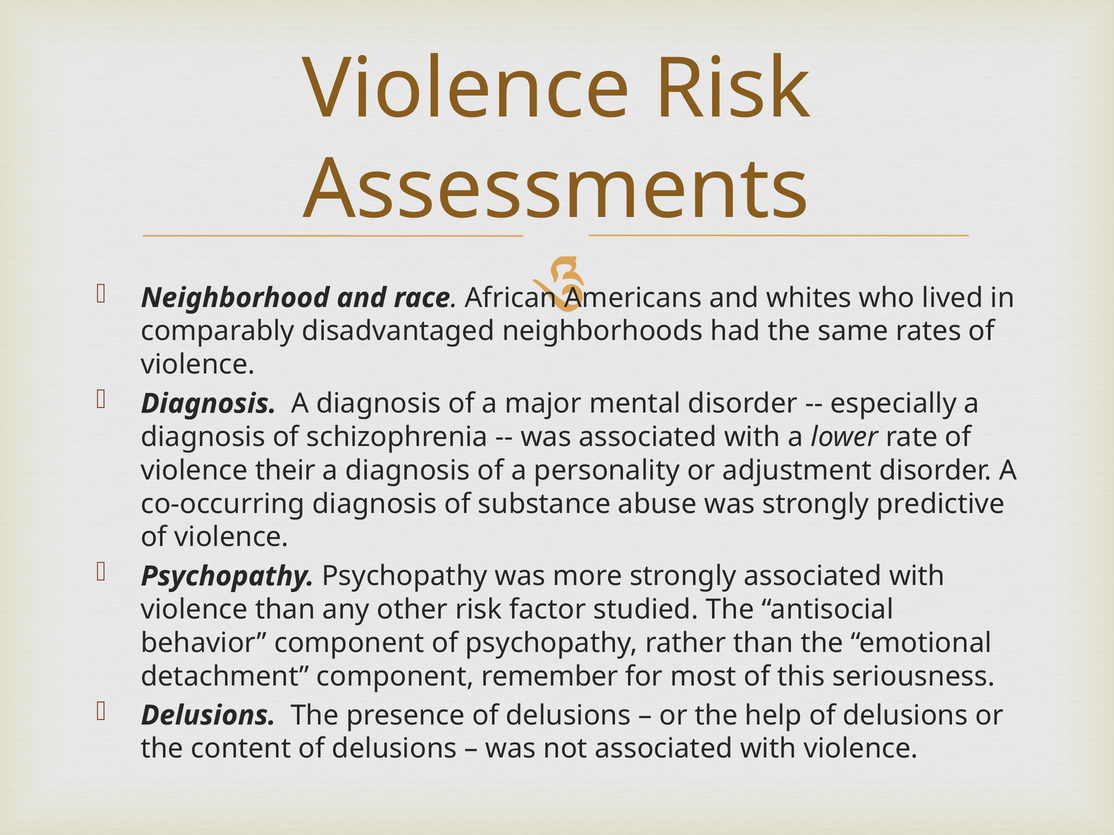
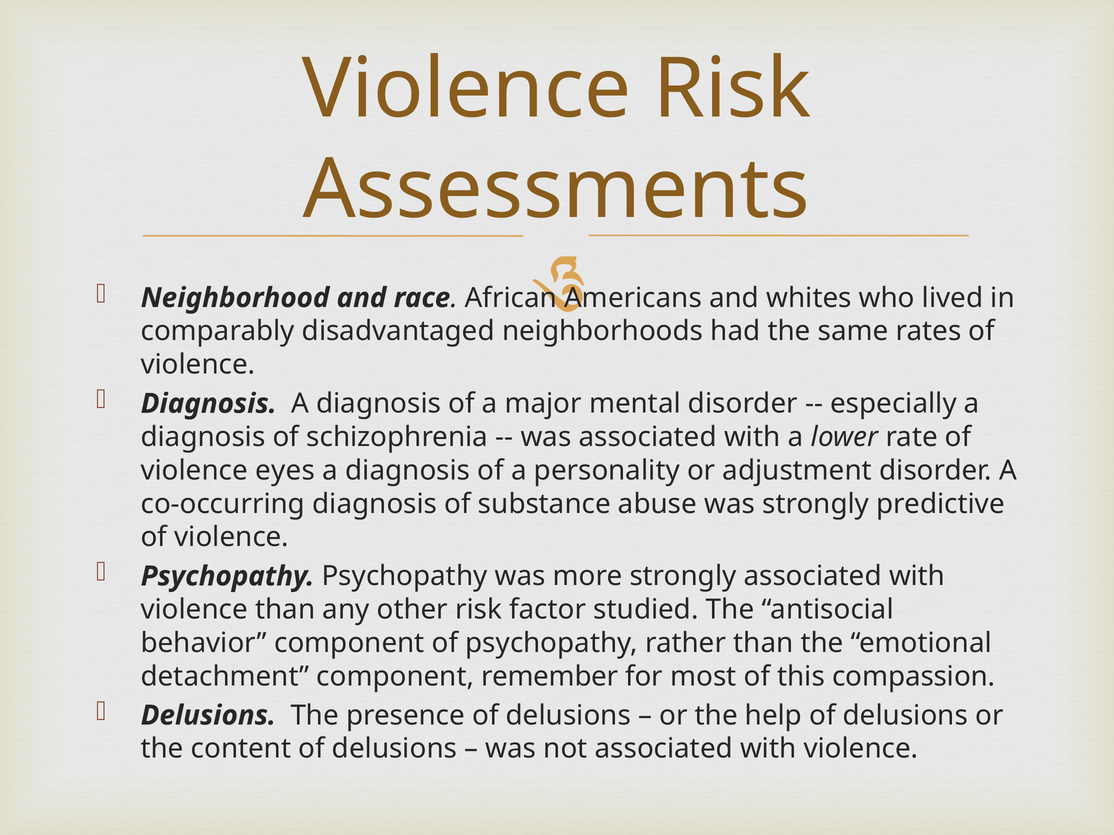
their: their -> eyes
seriousness: seriousness -> compassion
